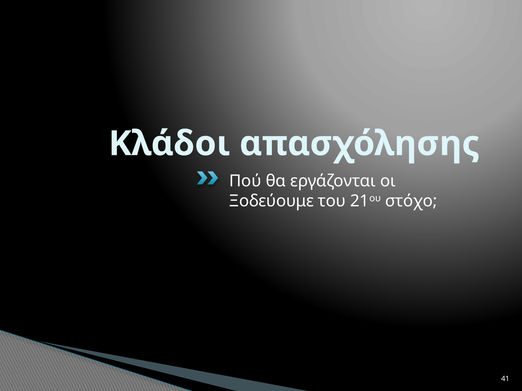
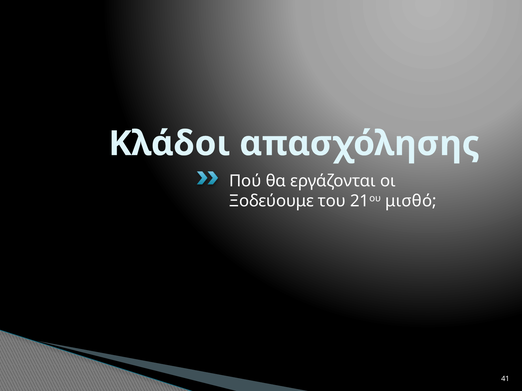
στόχο: στόχο -> μισθό
